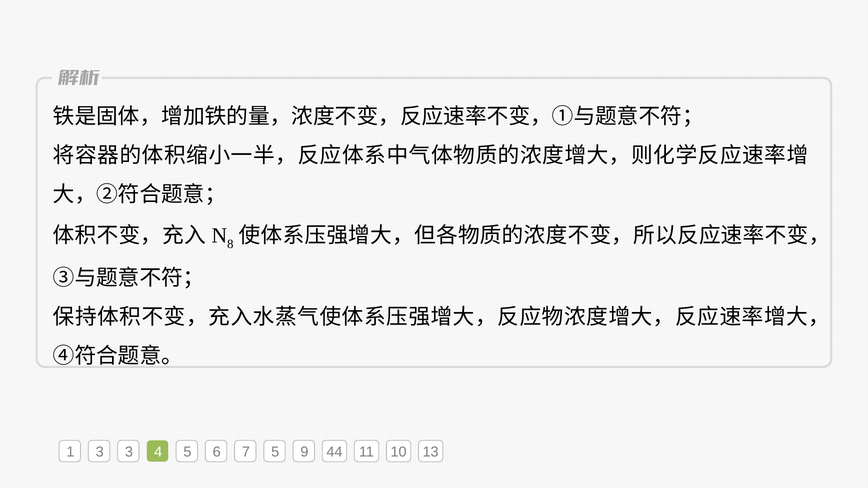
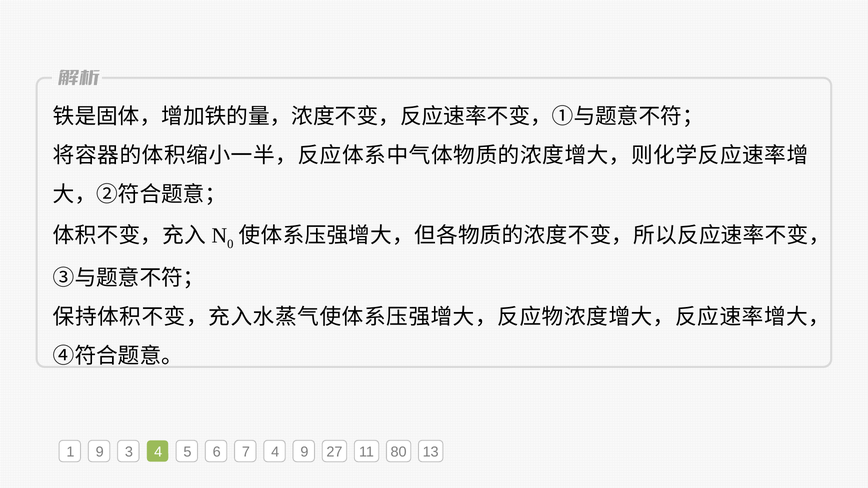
8: 8 -> 0
1 3: 3 -> 9
7 5: 5 -> 4
44: 44 -> 27
10: 10 -> 80
